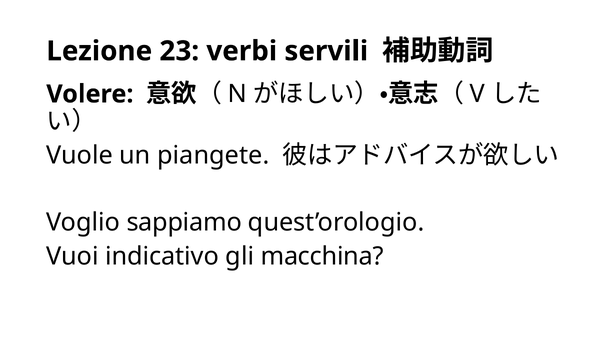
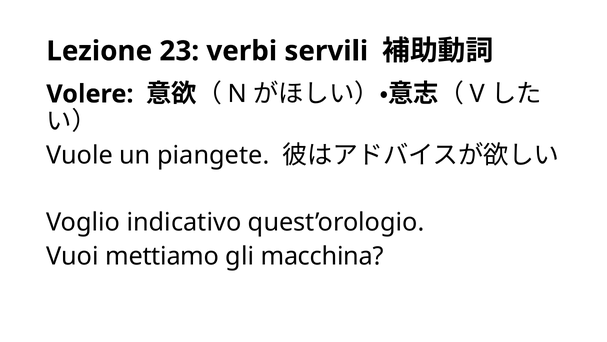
sappiamo: sappiamo -> indicativo
indicativo: indicativo -> mettiamo
